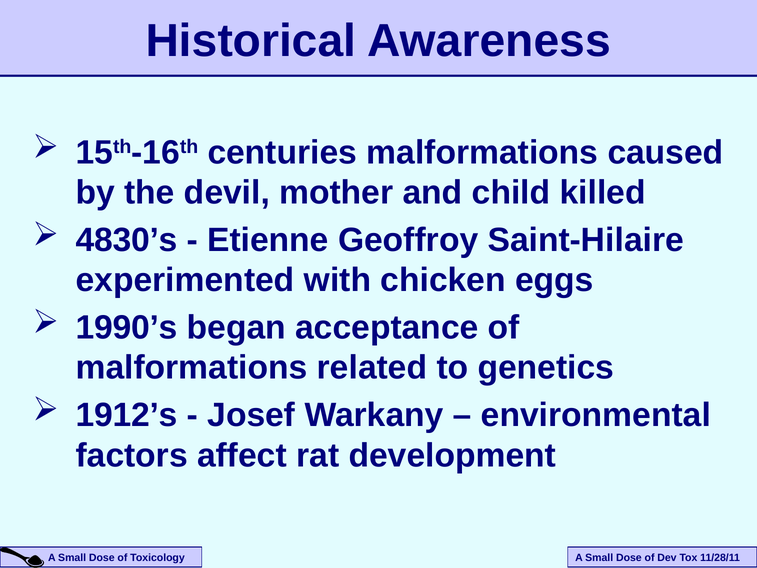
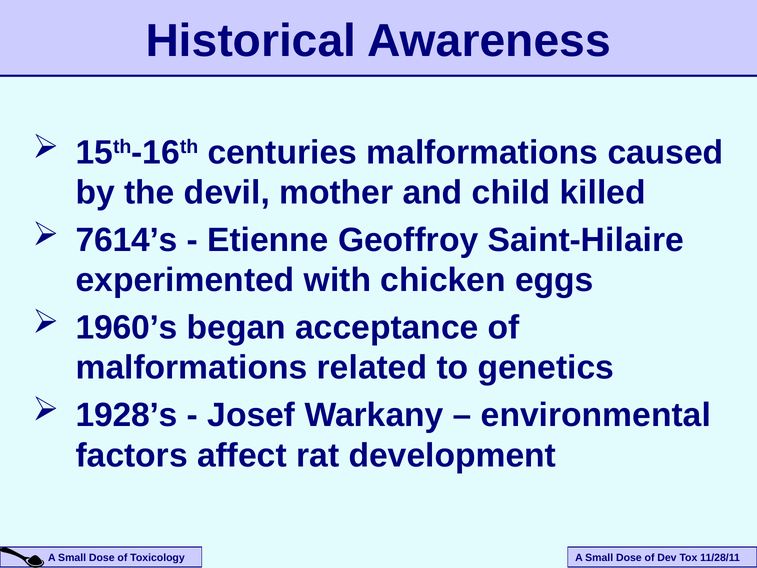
4830’s: 4830’s -> 7614’s
1990’s: 1990’s -> 1960’s
1912’s: 1912’s -> 1928’s
